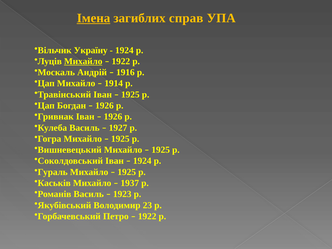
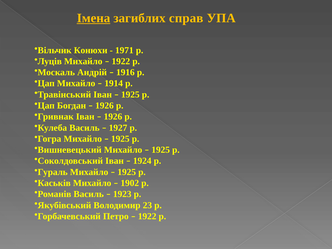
Україну: Україну -> Конюхи
1924 at (124, 50): 1924 -> 1971
Михайло at (83, 61) underline: present -> none
1937: 1937 -> 1902
